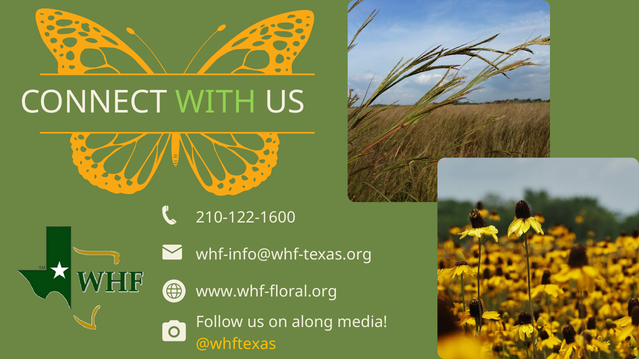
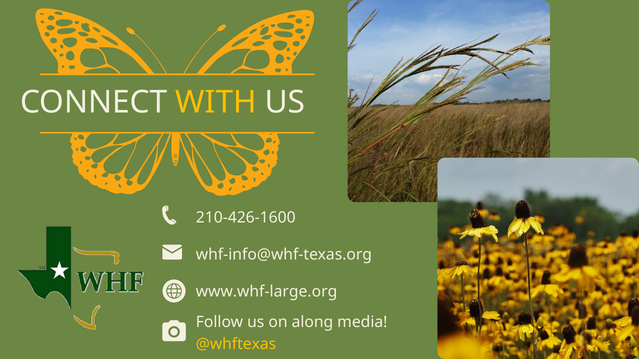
WITH colour: light green -> yellow
210-122-1600: 210-122-1600 -> 210-426-1600
www.whf-floral.org: www.whf-floral.org -> www.whf-large.org
